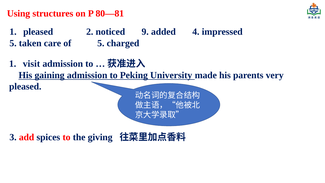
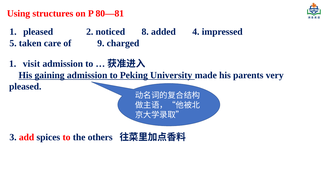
9: 9 -> 8
of 5: 5 -> 9
giving: giving -> others
